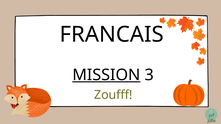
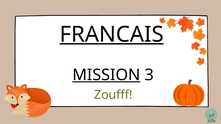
FRANCAIS underline: none -> present
